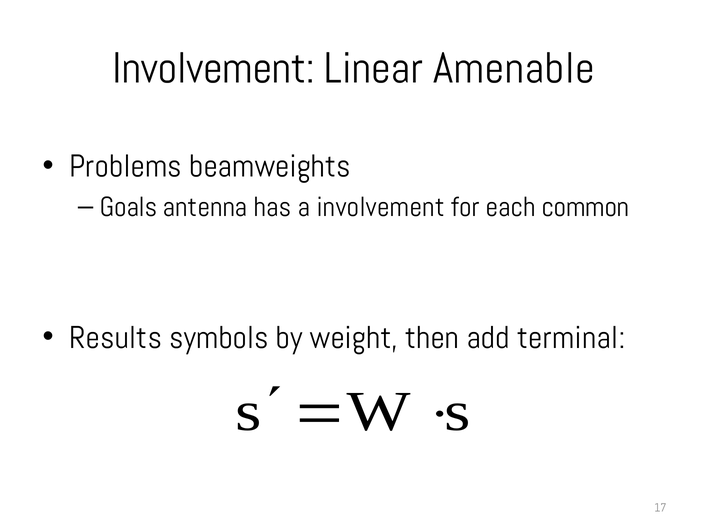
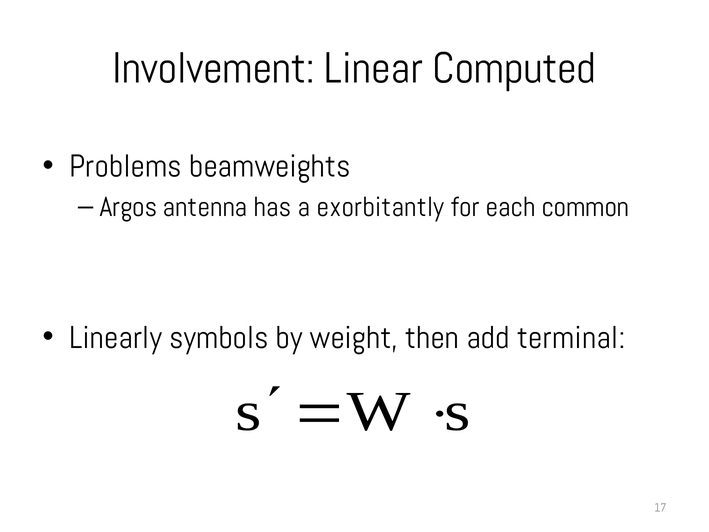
Amenable: Amenable -> Computed
Goals: Goals -> Argos
a involvement: involvement -> exorbitantly
Results: Results -> Linearly
